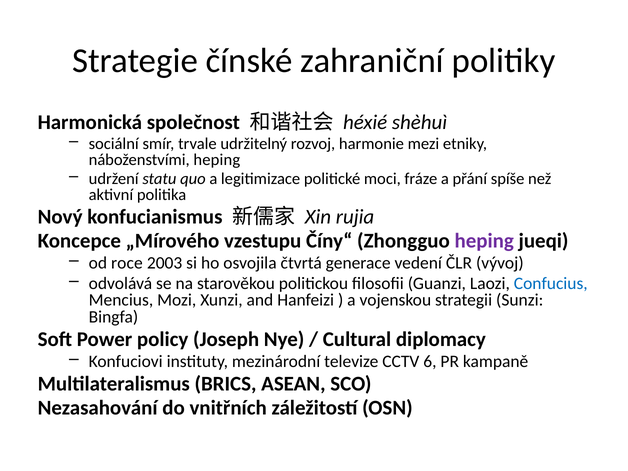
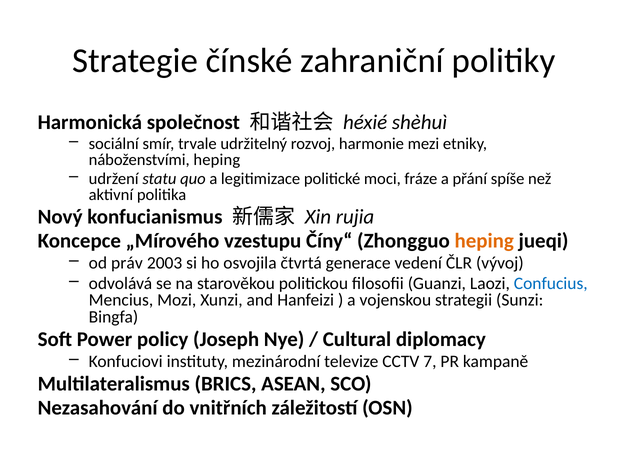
heping at (484, 241) colour: purple -> orange
roce: roce -> práv
6: 6 -> 7
